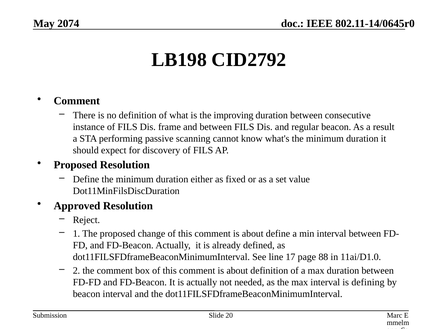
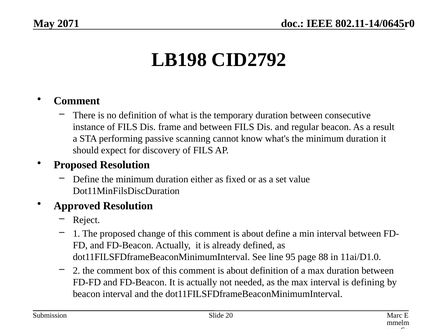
2074: 2074 -> 2071
improving: improving -> temporary
17: 17 -> 95
